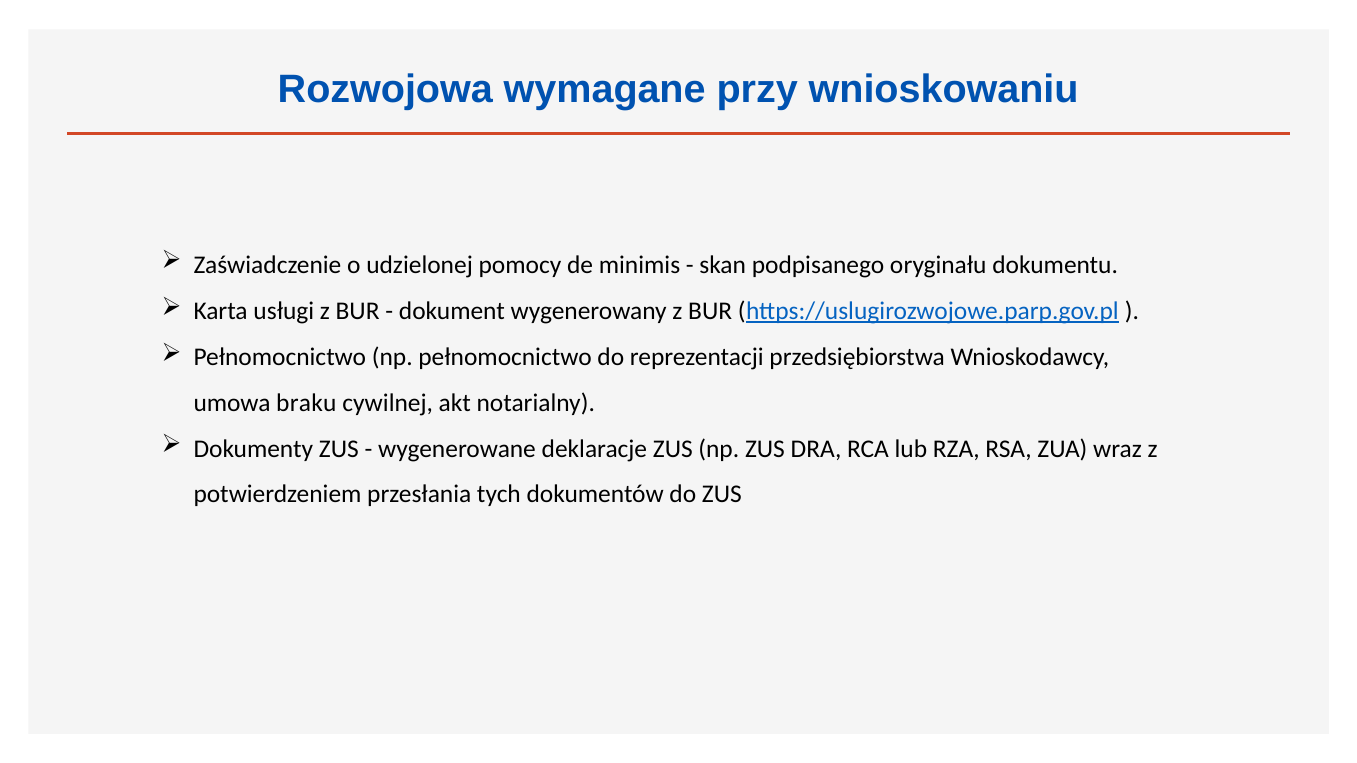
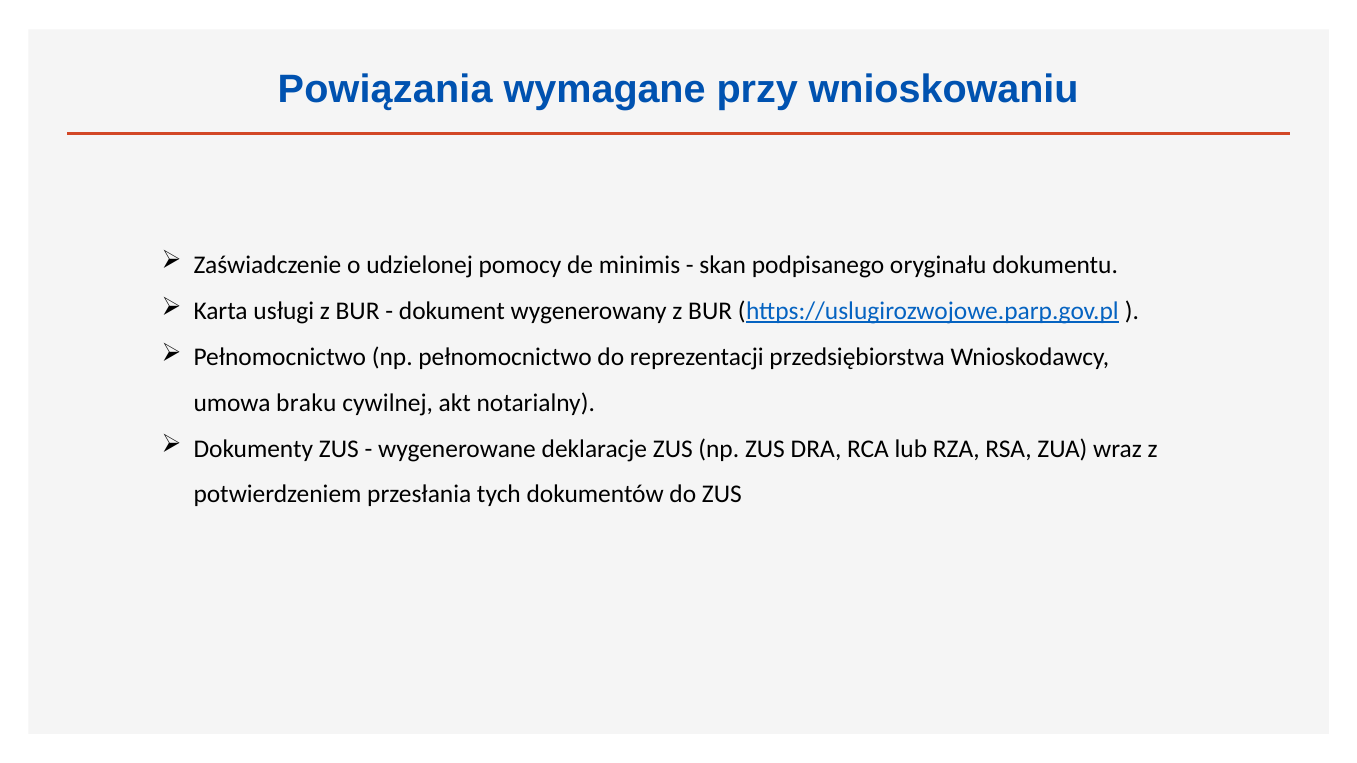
Rozwojowa: Rozwojowa -> Powiązania
